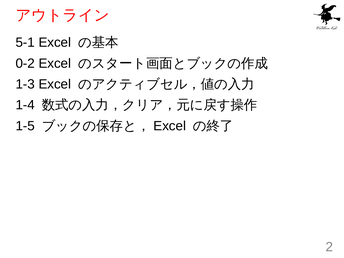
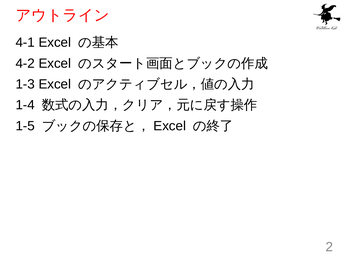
5-1: 5-1 -> 4-1
0-2: 0-2 -> 4-2
